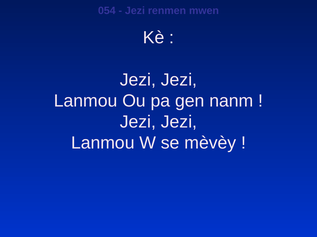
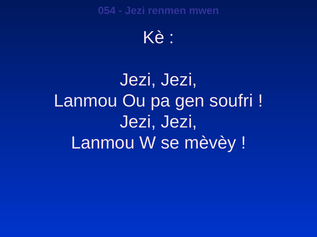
nanm: nanm -> soufri
